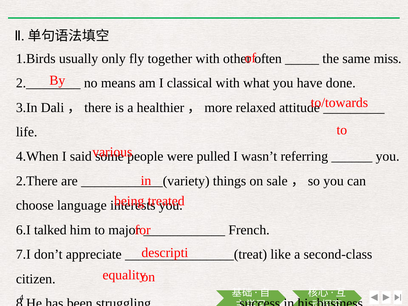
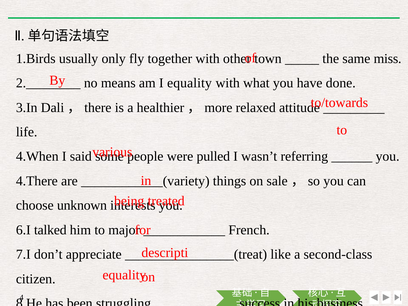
often: often -> town
I classical: classical -> equality
2.There: 2.There -> 4.There
language: language -> unknown
